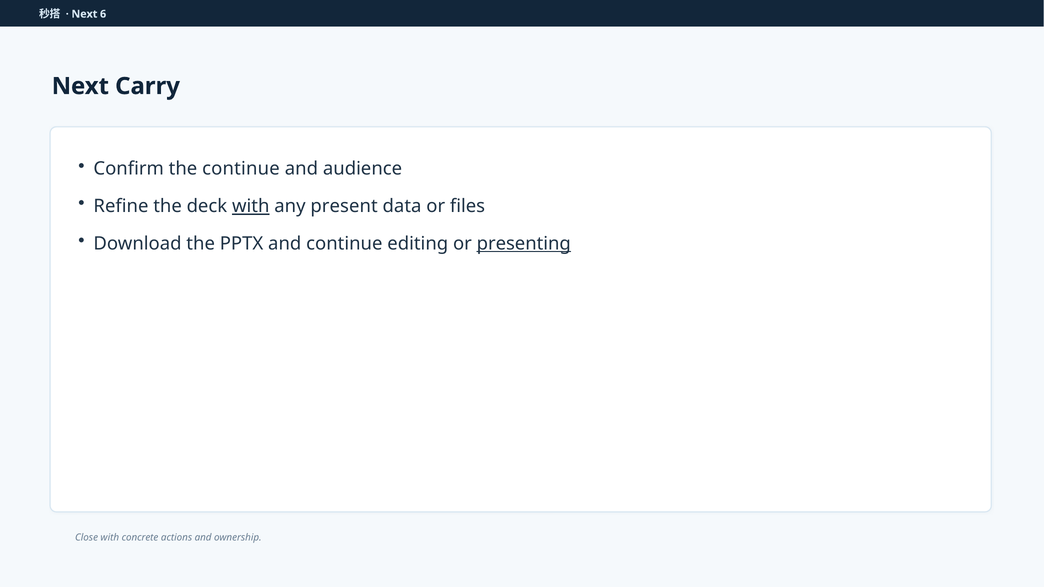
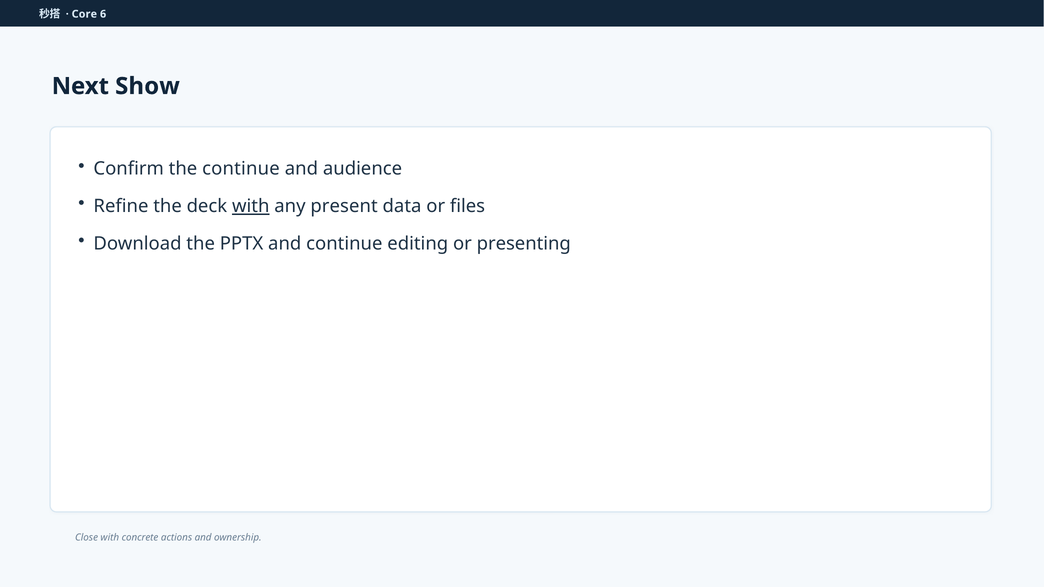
Next at (84, 14): Next -> Core
Carry: Carry -> Show
presenting underline: present -> none
